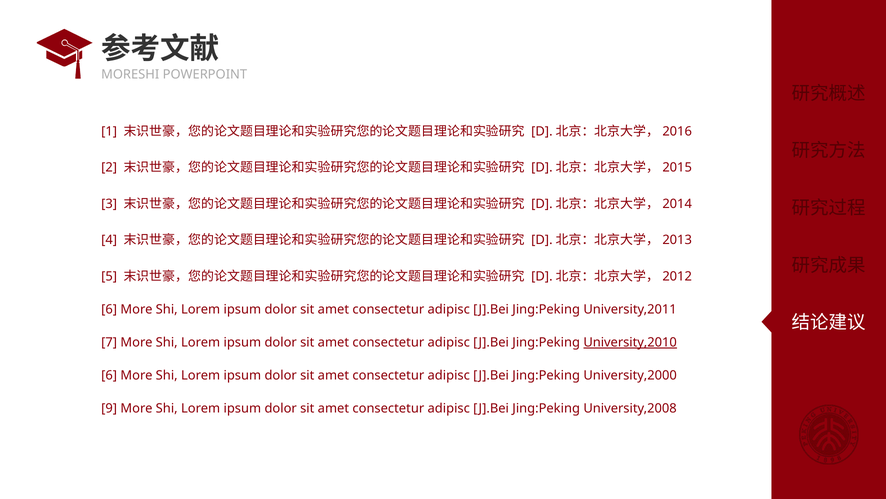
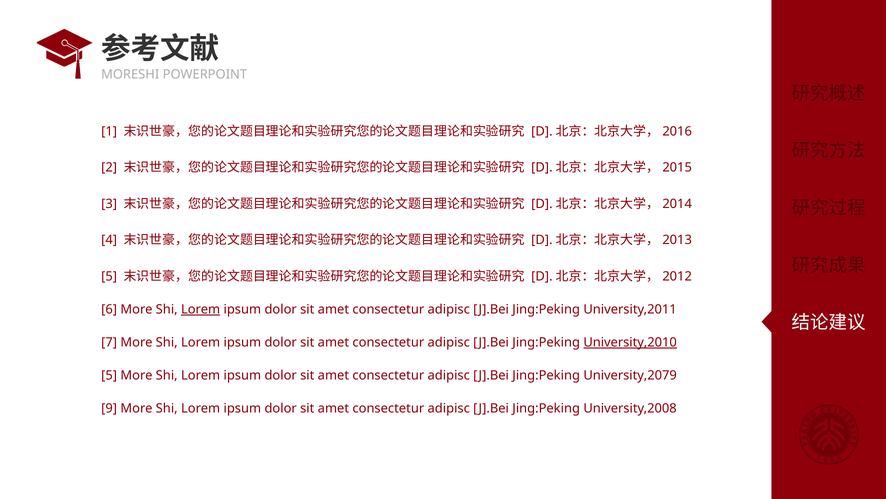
Lorem at (201, 309) underline: none -> present
6 at (109, 375): 6 -> 5
University,2000: University,2000 -> University,2079
